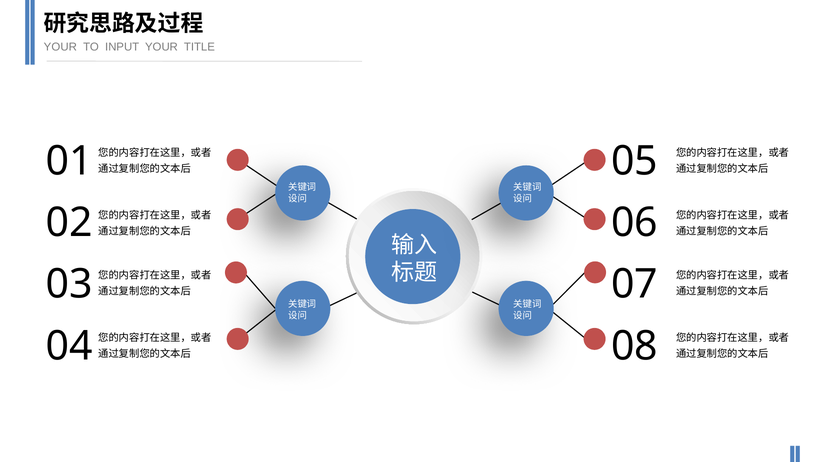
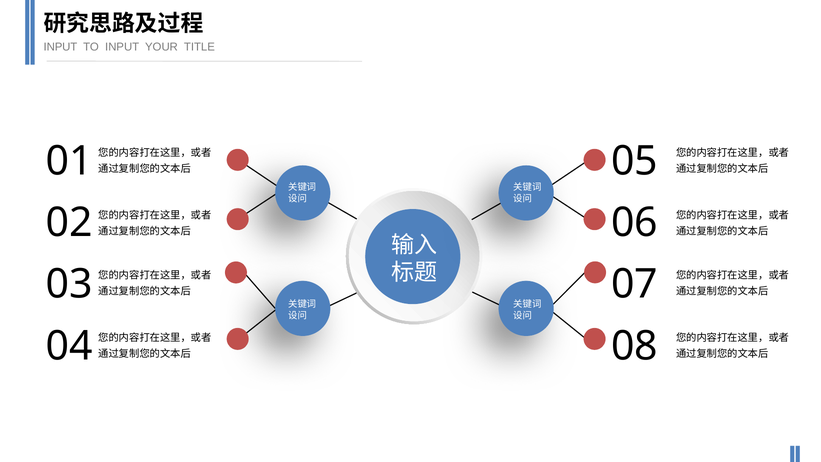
YOUR at (60, 47): YOUR -> INPUT
